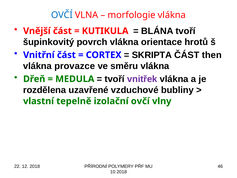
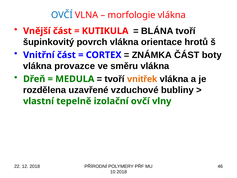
SKRIPTA: SKRIPTA -> ZNÁMKA
then: then -> boty
vnitřek colour: purple -> orange
